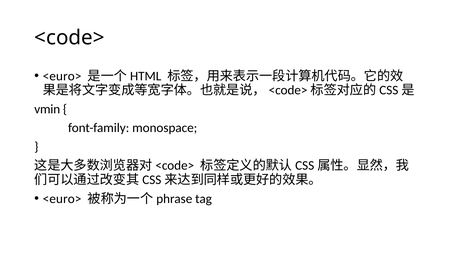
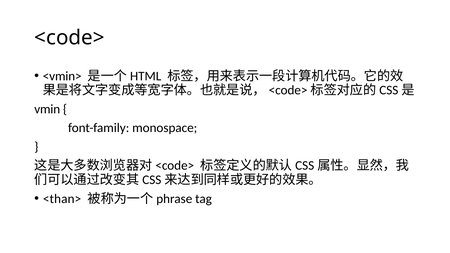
<euro> at (62, 76): <euro> -> <vmin>
<euro> at (62, 199): <euro> -> <than>
